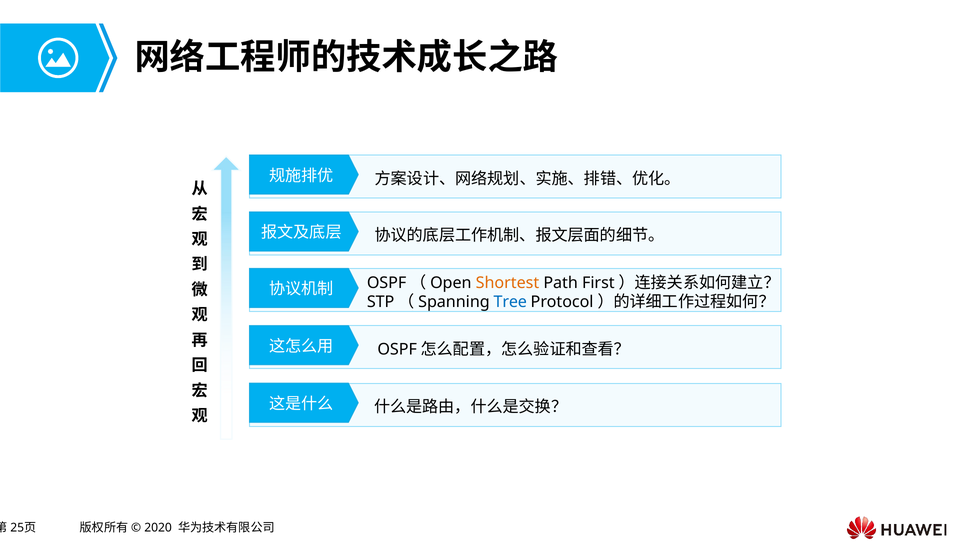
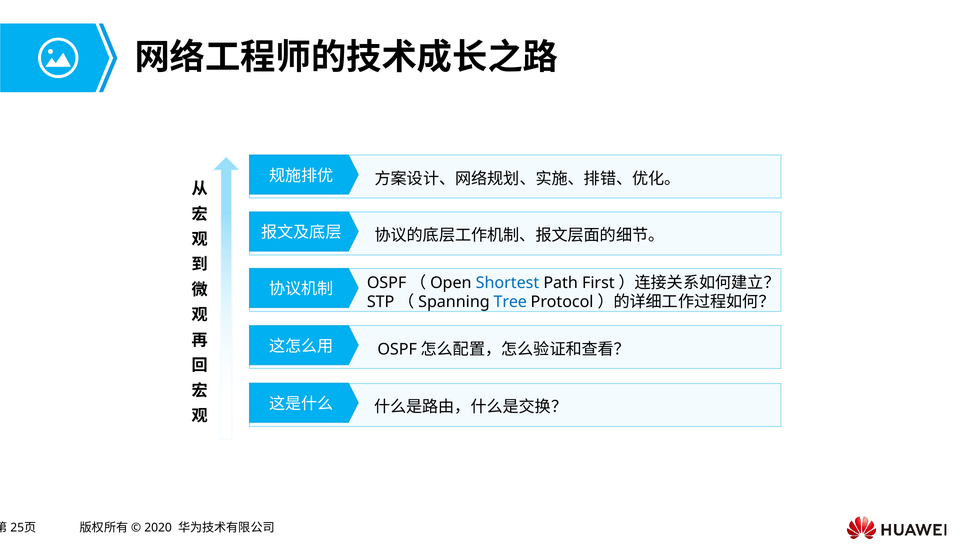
Shortest colour: orange -> blue
